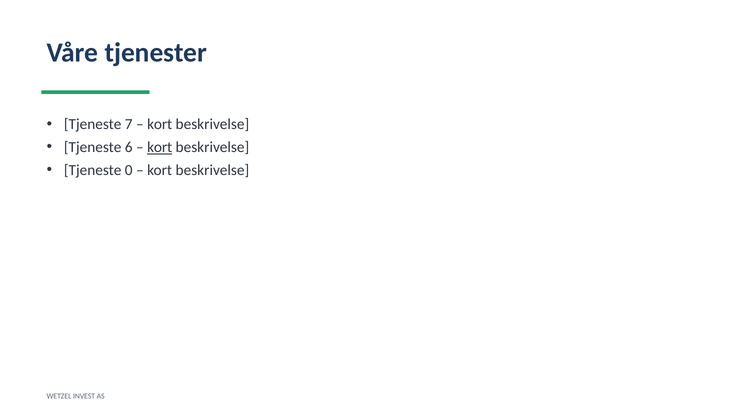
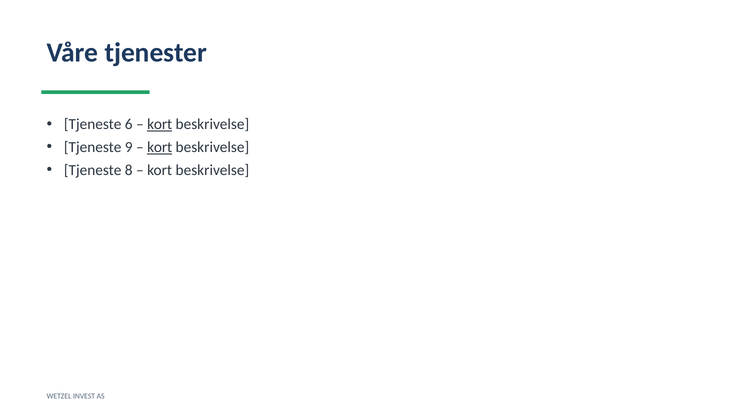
7: 7 -> 6
kort at (160, 124) underline: none -> present
6: 6 -> 9
0: 0 -> 8
